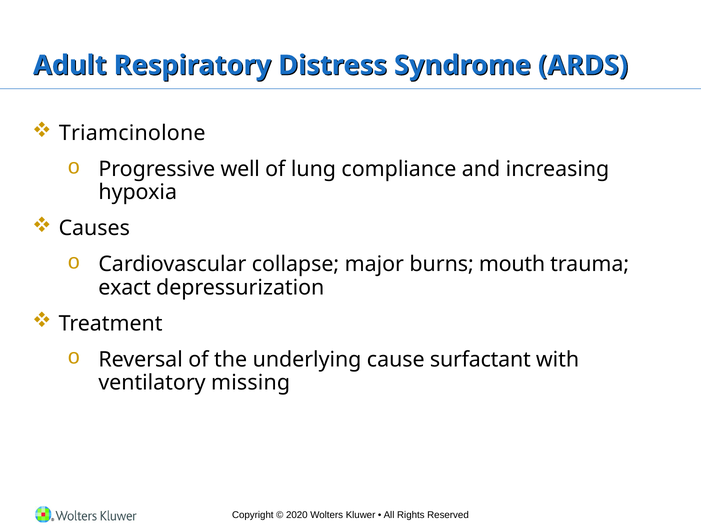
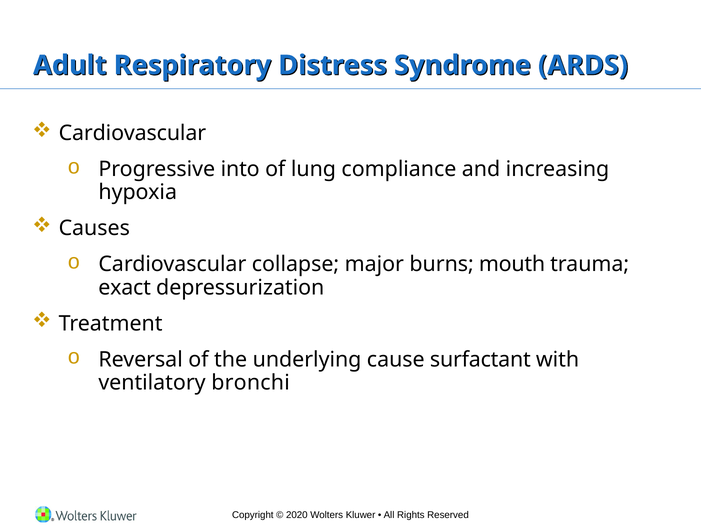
Triamcinolone at (132, 133): Triamcinolone -> Cardiovascular
well: well -> into
missing: missing -> bronchi
